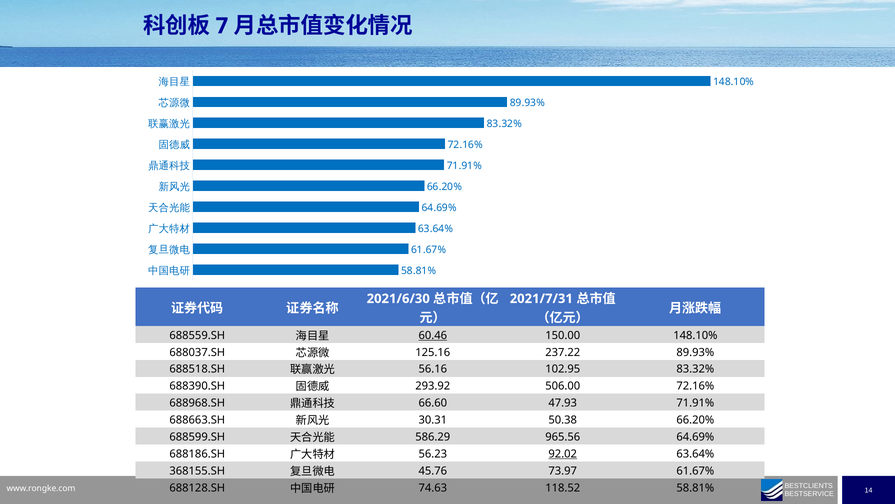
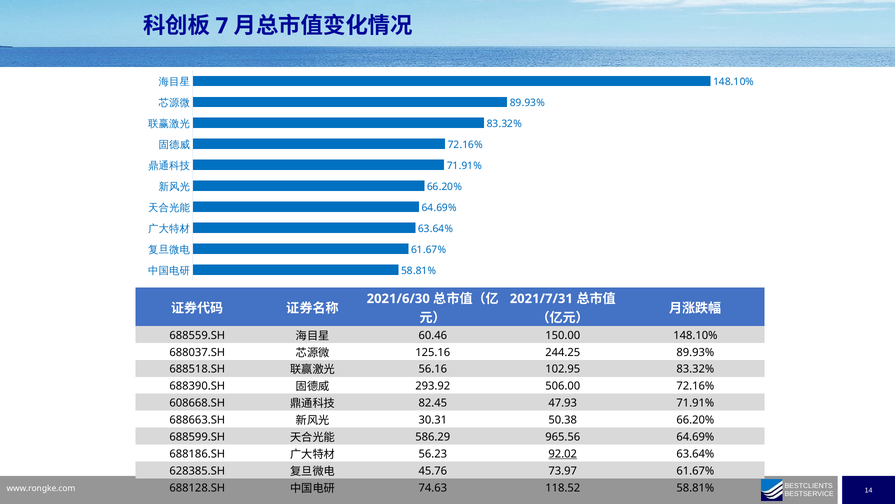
60.46 underline: present -> none
237.22: 237.22 -> 244.25
688968.SH: 688968.SH -> 608668.SH
66.60: 66.60 -> 82.45
368155.SH: 368155.SH -> 628385.SH
